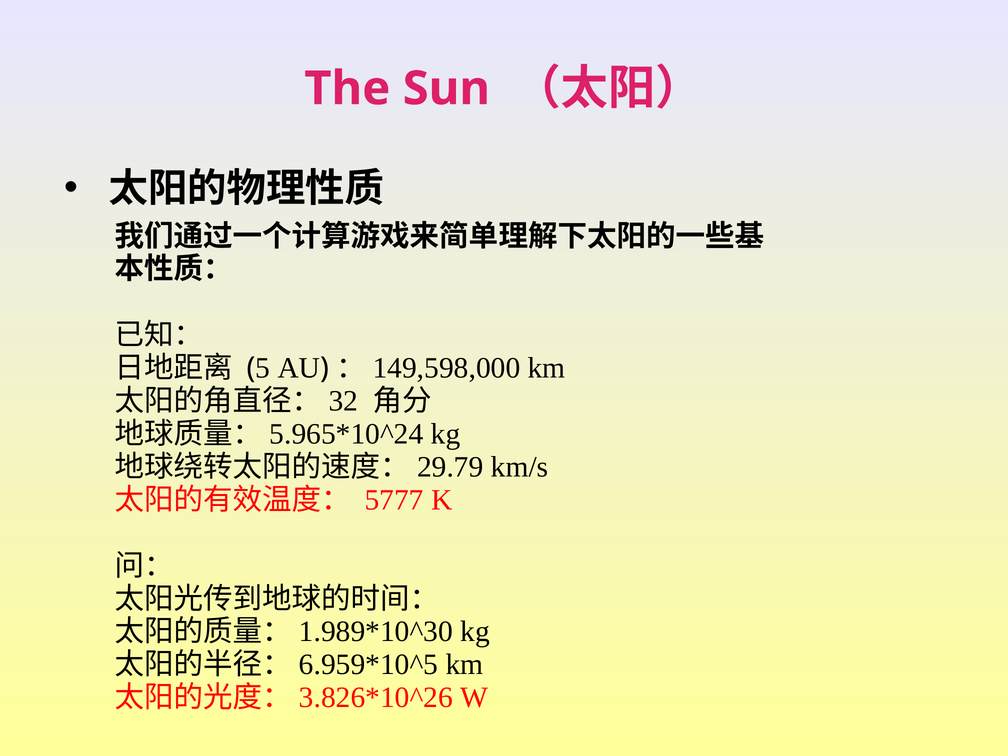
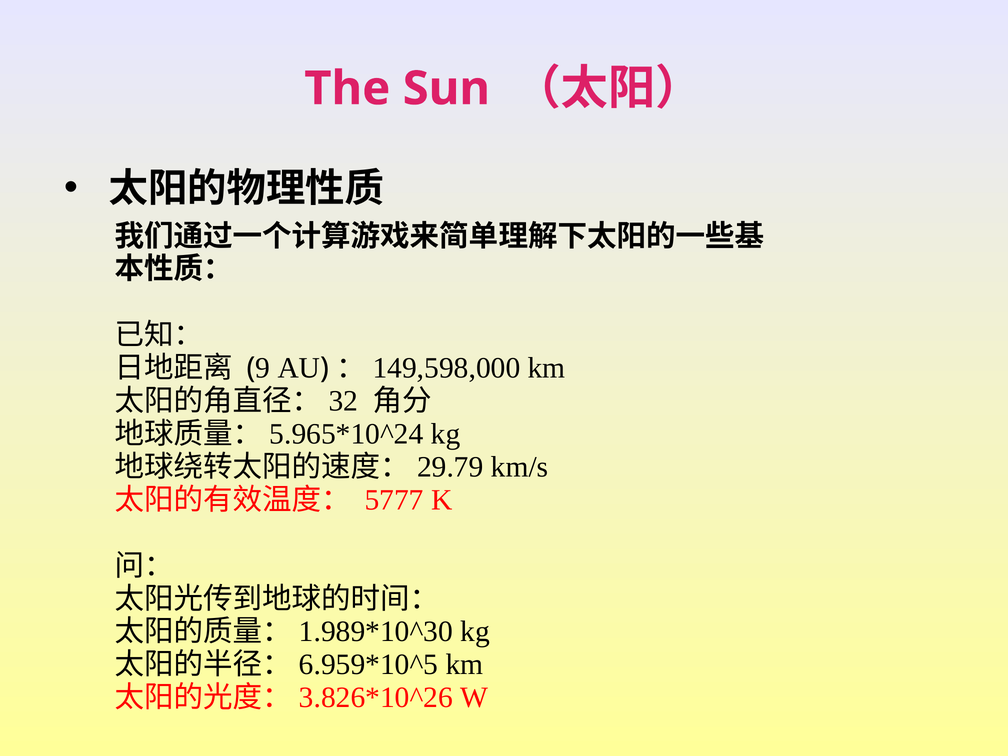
5: 5 -> 9
